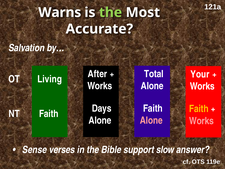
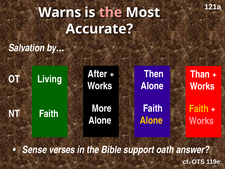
the at (111, 12) colour: light green -> pink
Total: Total -> Then
Your: Your -> Than
Days: Days -> More
Alone at (151, 120) colour: pink -> yellow
slow: slow -> oath
